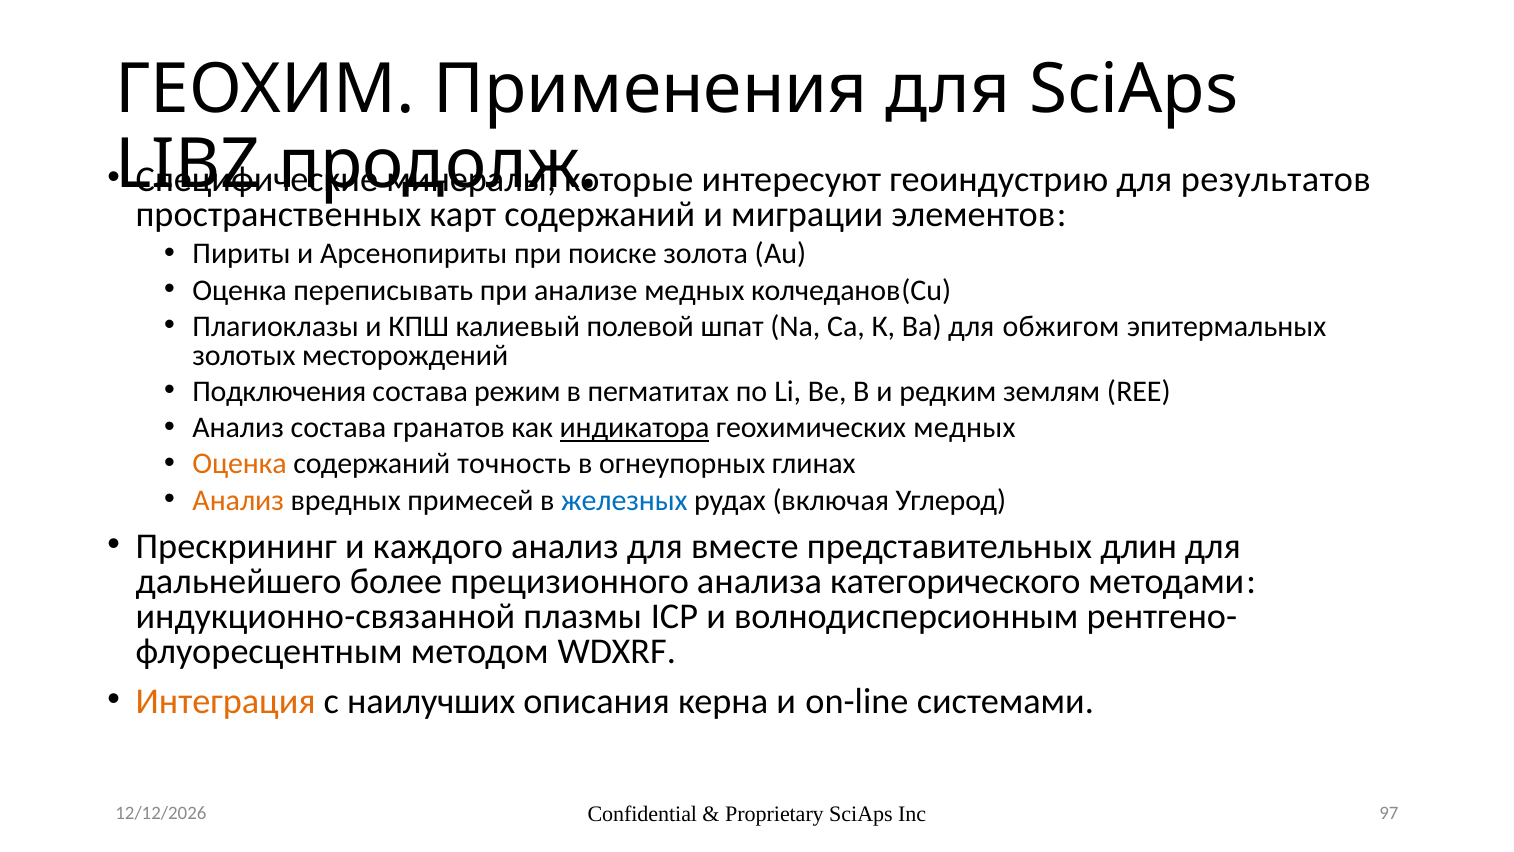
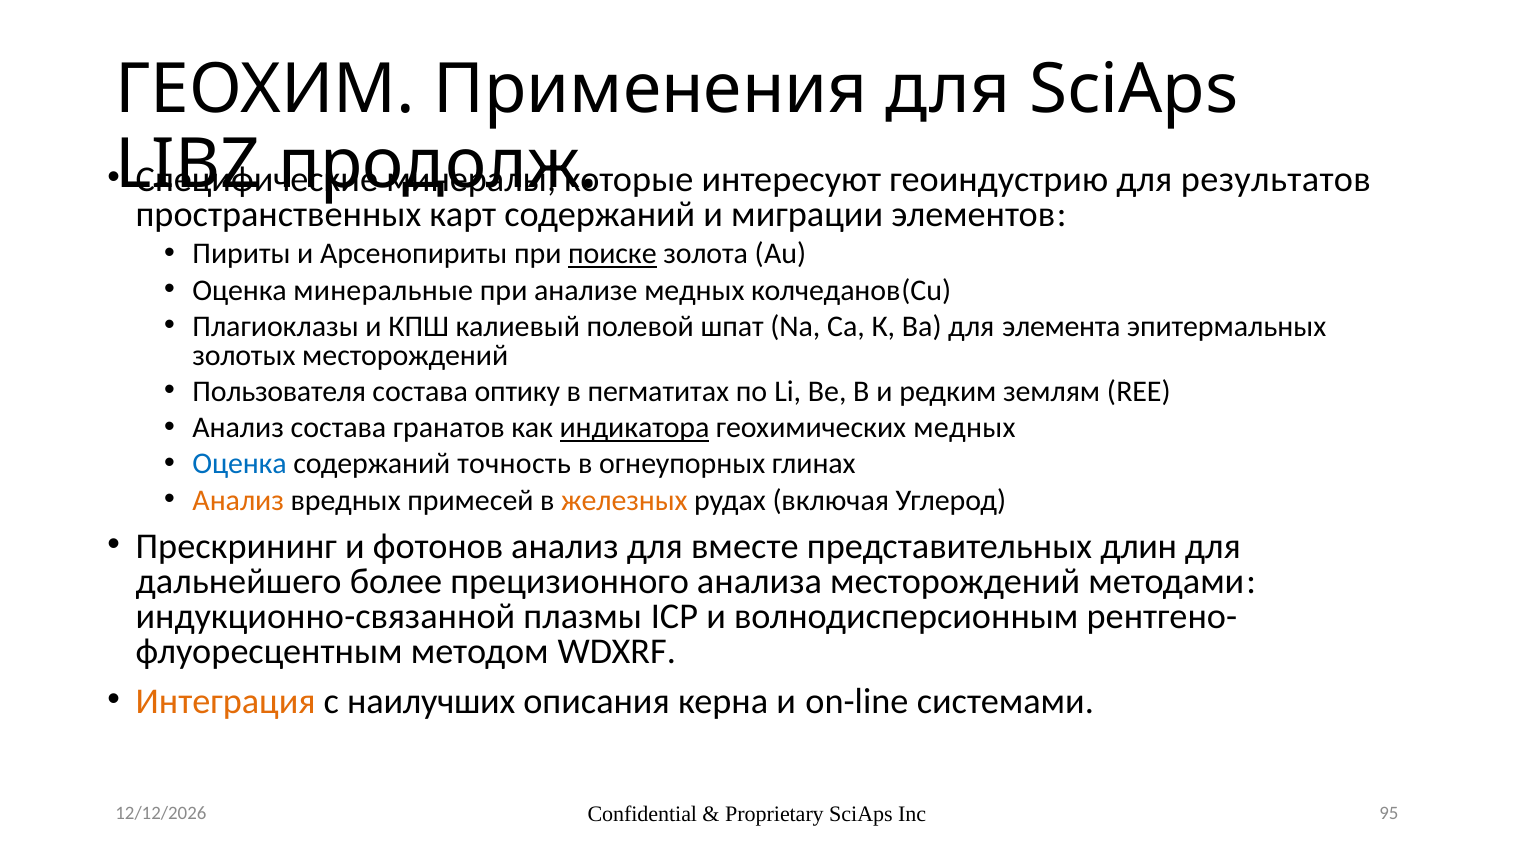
поиске underline: none -> present
переписывать: переписывать -> минеральные
обжигом: обжигом -> элемента
Подключения: Подключения -> Пользователя
режим: режим -> оптику
Оценка at (240, 464) colour: orange -> blue
железных colour: blue -> orange
каждого: каждого -> фотонов
анализа категорического: категорического -> месторождений
97: 97 -> 95
